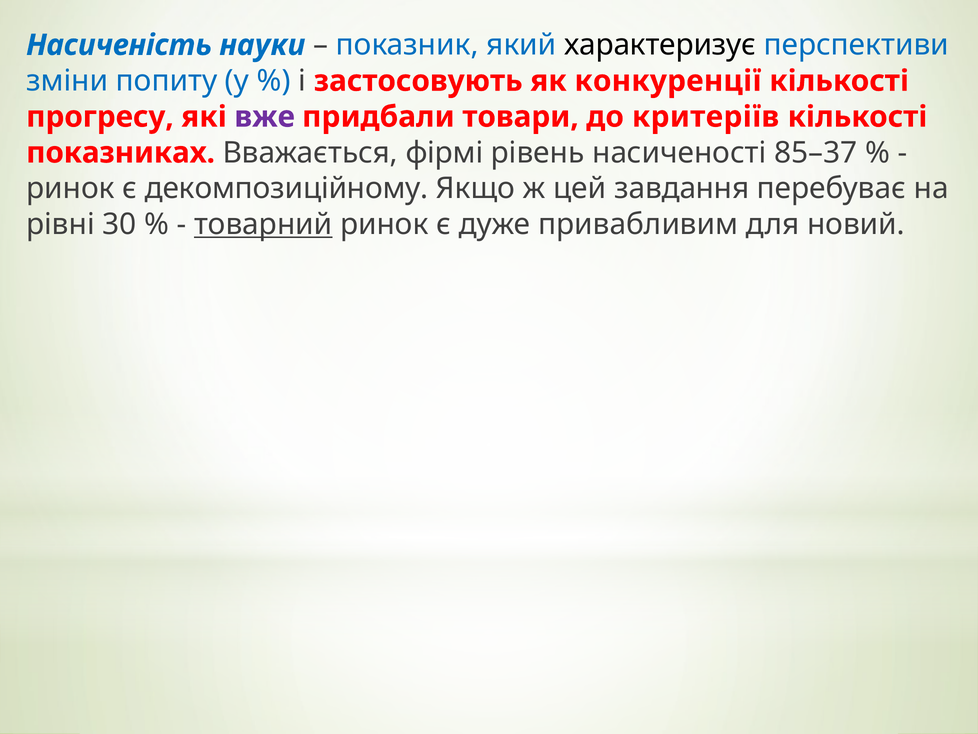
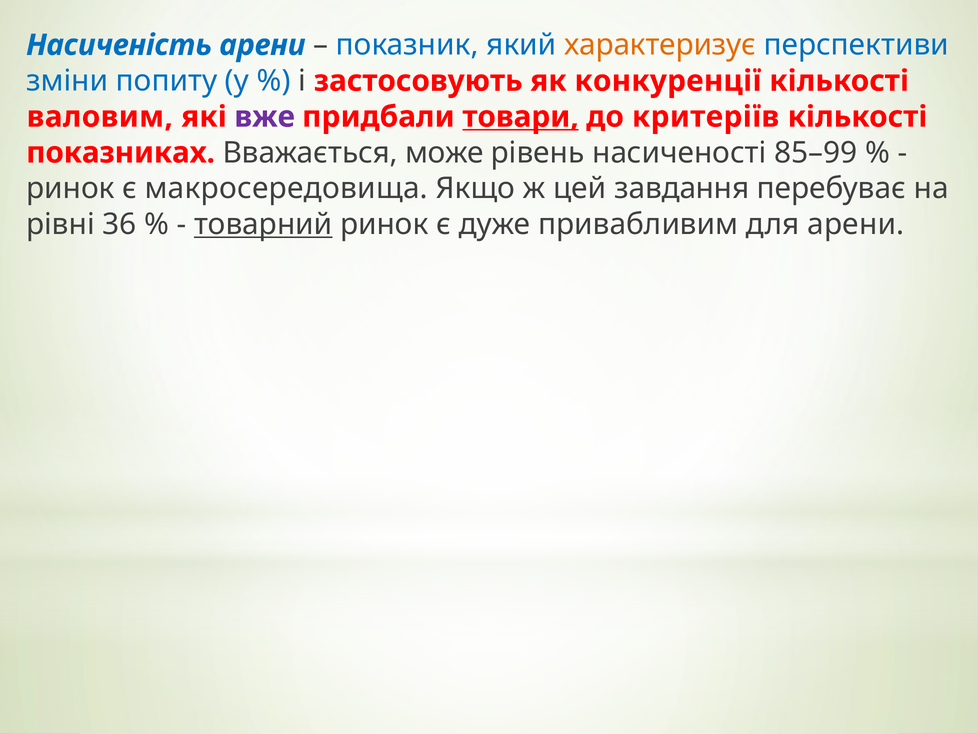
Насиченість науки: науки -> арени
характеризує colour: black -> orange
прогресу: прогресу -> валовим
товари underline: none -> present
фірмі: фірмі -> може
85–37: 85–37 -> 85–99
декомпозиційному: декомпозиційному -> макросередовища
30: 30 -> 36
для новий: новий -> арени
